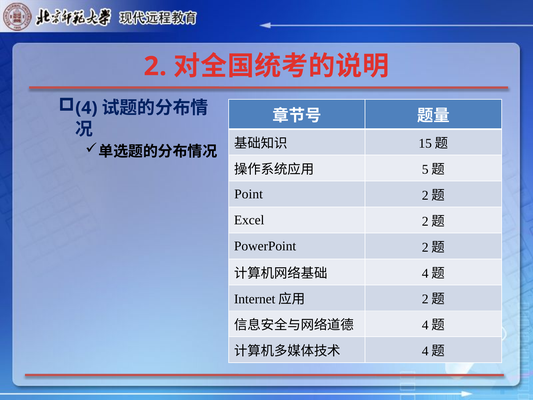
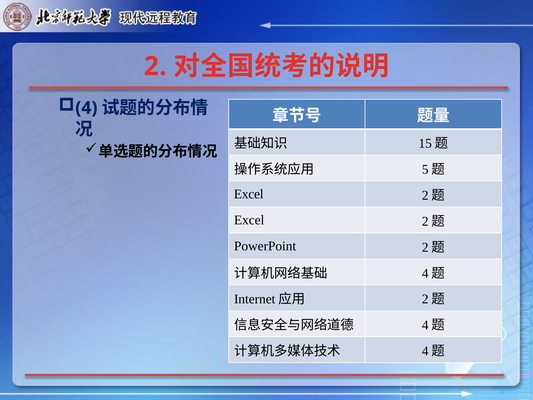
Point at (249, 194): Point -> Excel
